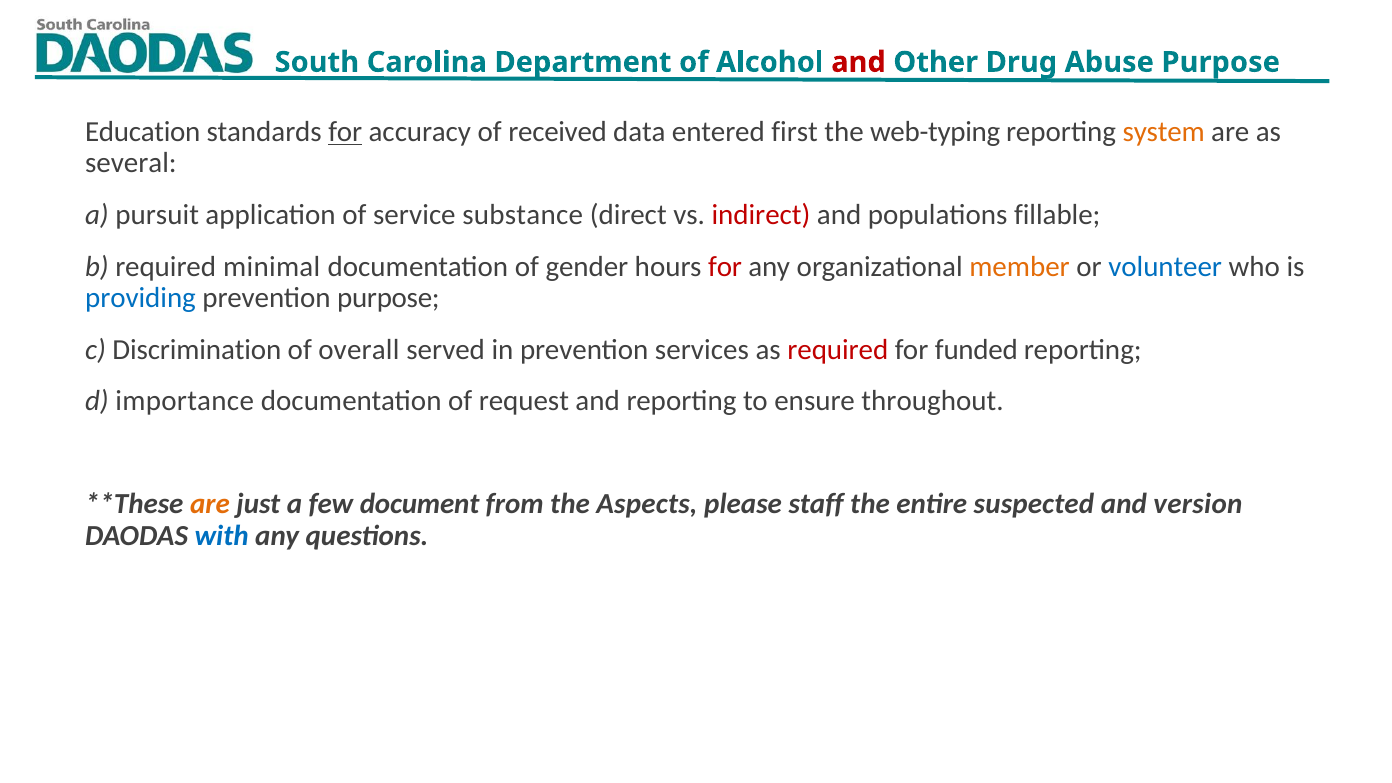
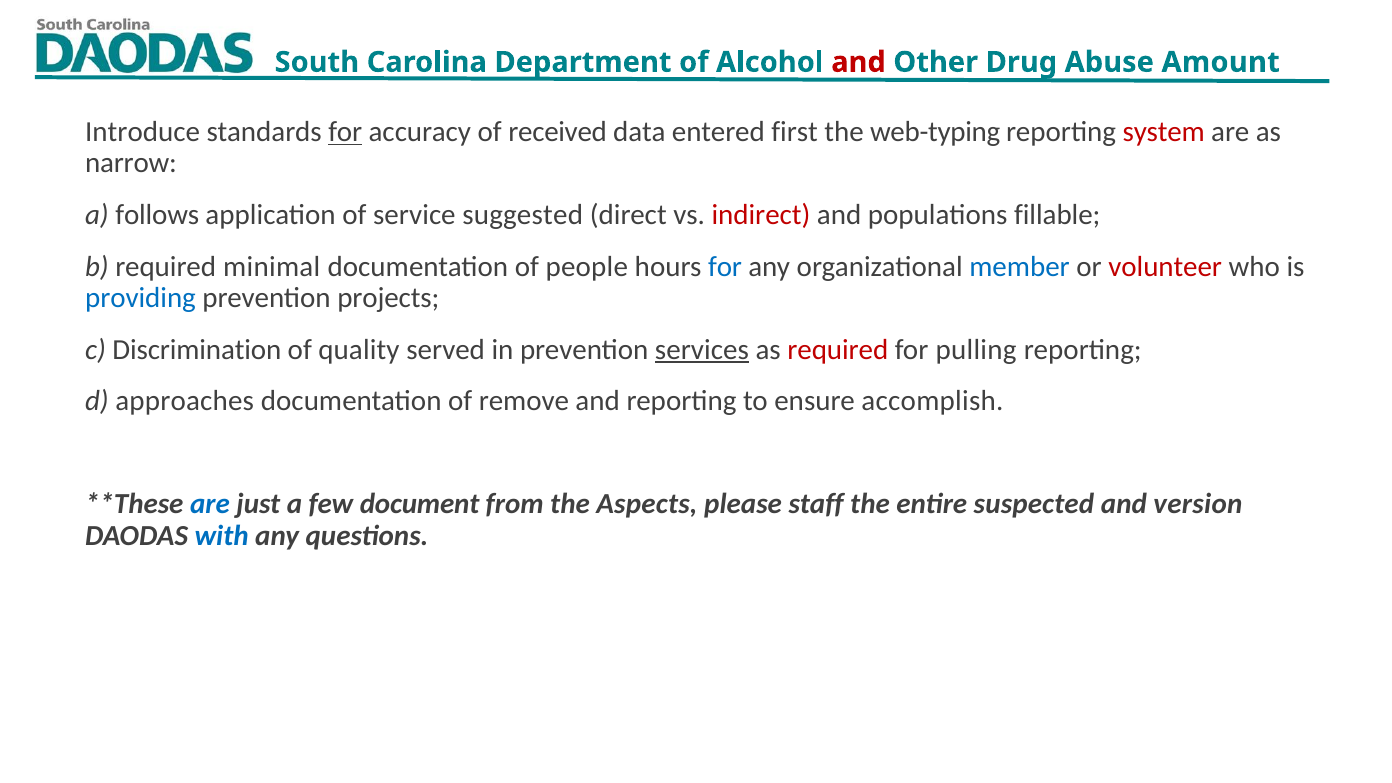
Purpose at (1221, 62): Purpose -> Amount
Education: Education -> Introduce
system colour: orange -> red
several: several -> narrow
pursuit: pursuit -> follows
substance: substance -> suggested
gender: gender -> people
for at (725, 267) colour: red -> blue
member colour: orange -> blue
volunteer colour: blue -> red
prevention purpose: purpose -> projects
overall: overall -> quality
services underline: none -> present
funded: funded -> pulling
importance: importance -> approaches
request: request -> remove
throughout: throughout -> accomplish
are at (210, 504) colour: orange -> blue
